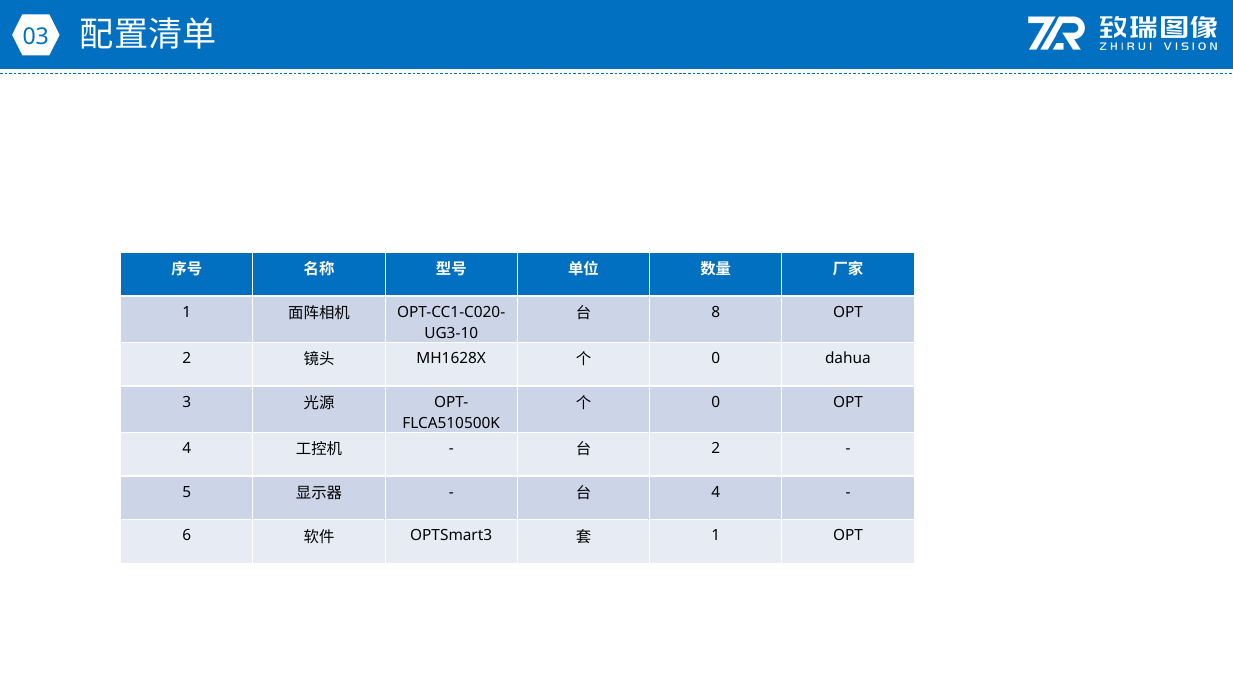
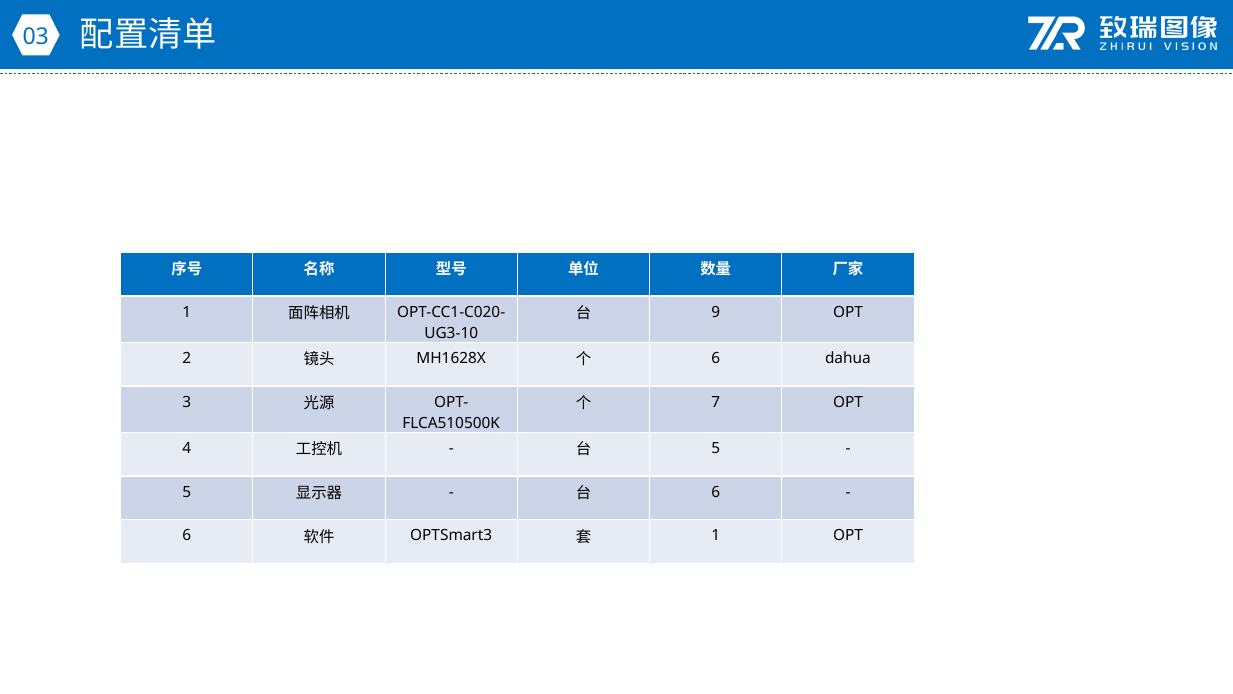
8: 8 -> 9
0 at (716, 358): 0 -> 6
0 at (716, 402): 0 -> 7
2 at (716, 448): 2 -> 5
4 at (716, 492): 4 -> 6
